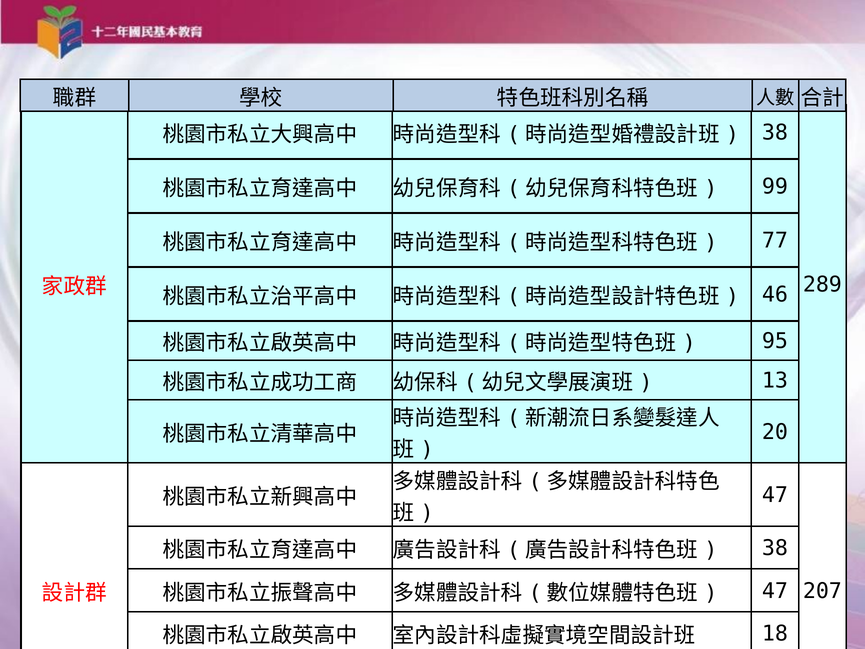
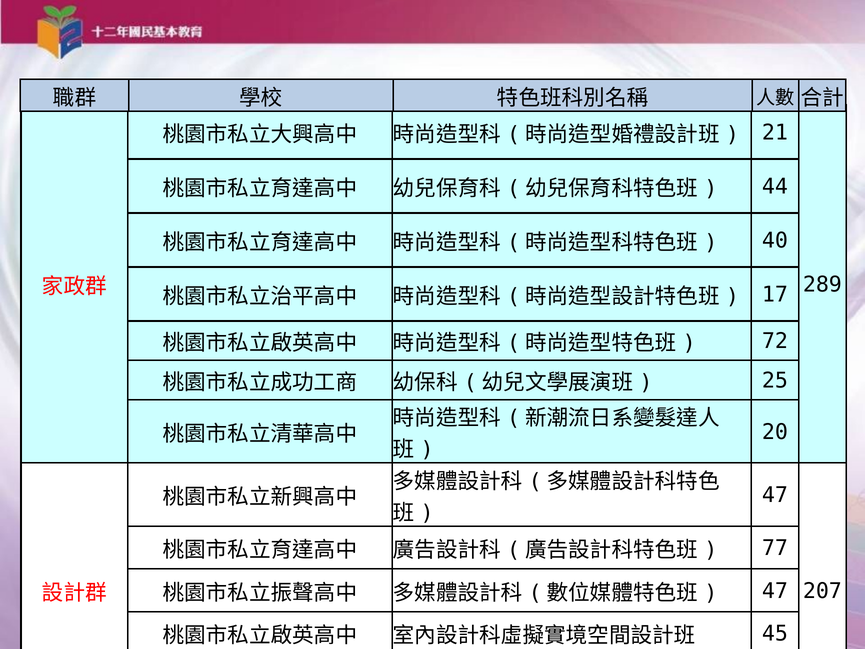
38 at (775, 133): 38 -> 21
99: 99 -> 44
77: 77 -> 40
46: 46 -> 17
95: 95 -> 72
13: 13 -> 25
38 at (775, 548): 38 -> 77
18: 18 -> 45
